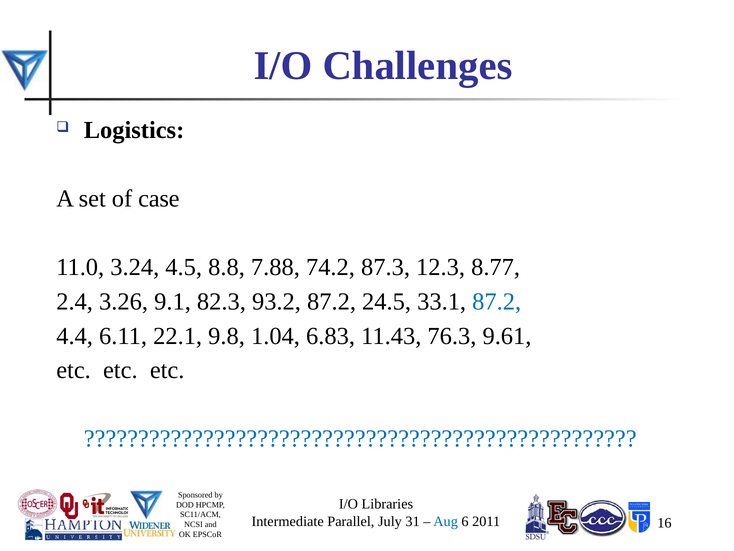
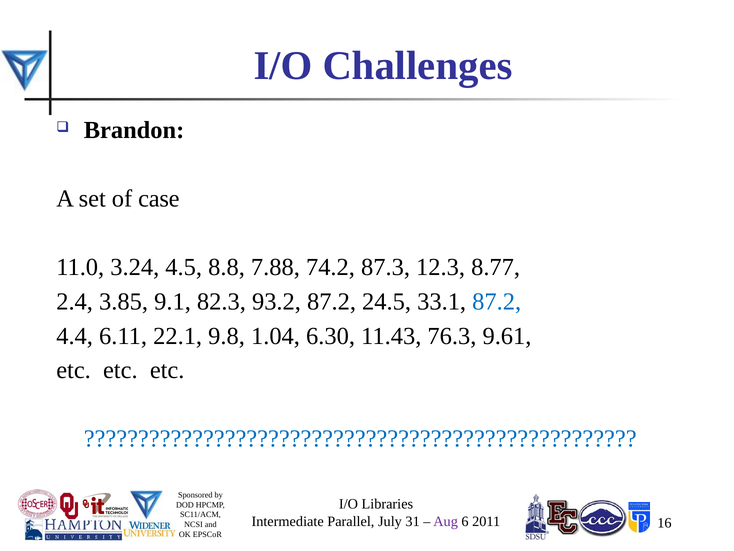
Logistics: Logistics -> Brandon
3.26: 3.26 -> 3.85
6.83: 6.83 -> 6.30
Aug colour: blue -> purple
